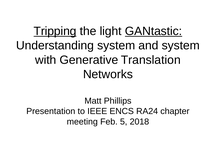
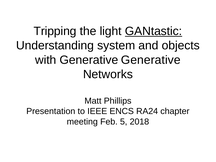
Tripping underline: present -> none
and system: system -> objects
Generative Translation: Translation -> Generative
